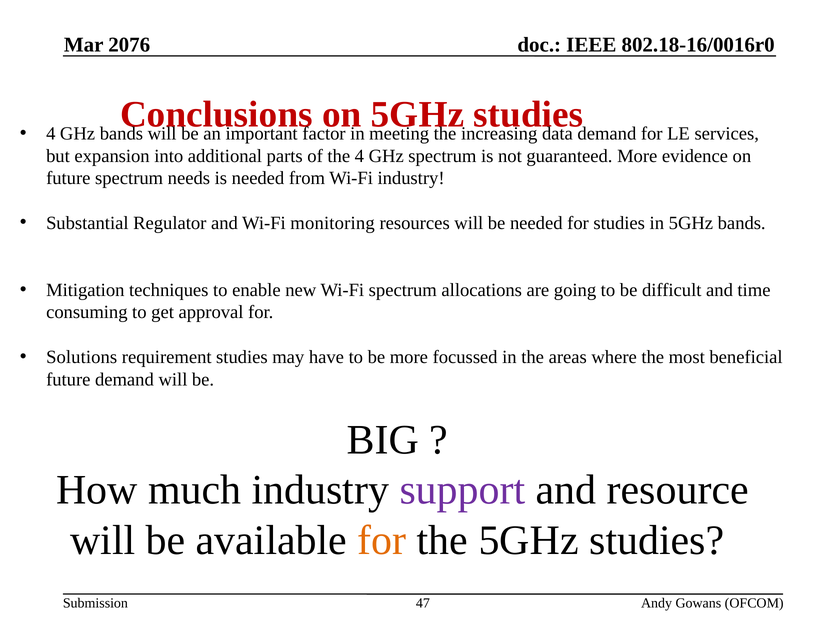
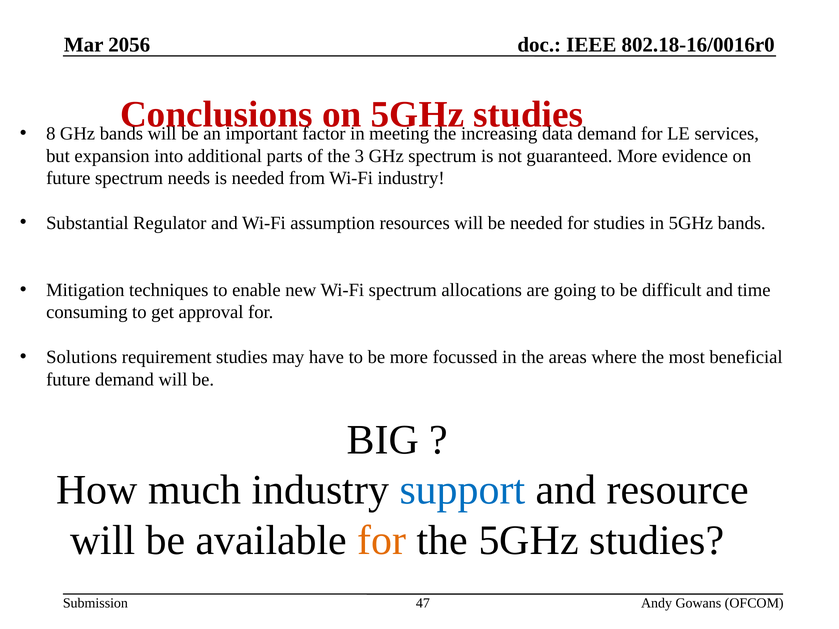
2076: 2076 -> 2056
4 at (51, 134): 4 -> 8
the 4: 4 -> 3
monitoring: monitoring -> assumption
support colour: purple -> blue
